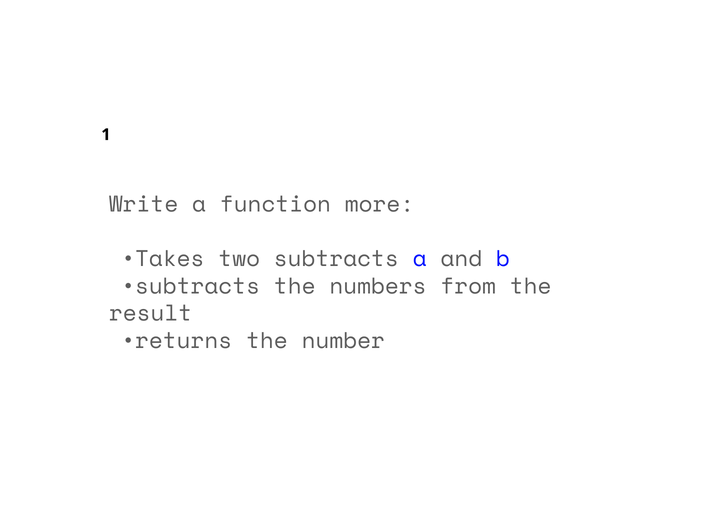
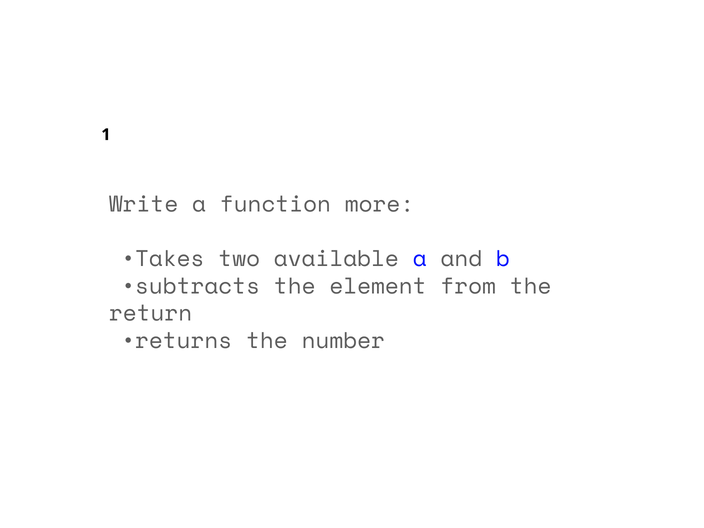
two subtracts: subtracts -> available
numbers: numbers -> element
result: result -> return
